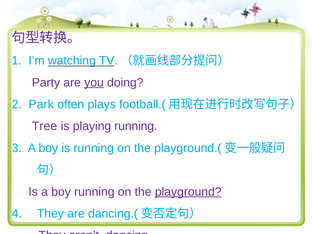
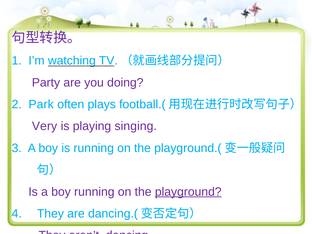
you underline: present -> none
Tree: Tree -> Very
playing running: running -> singing
